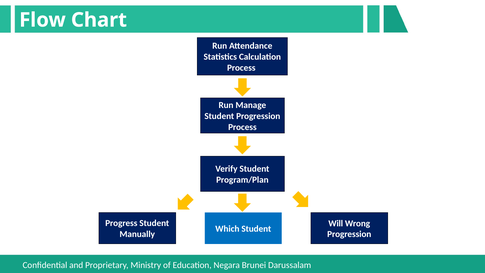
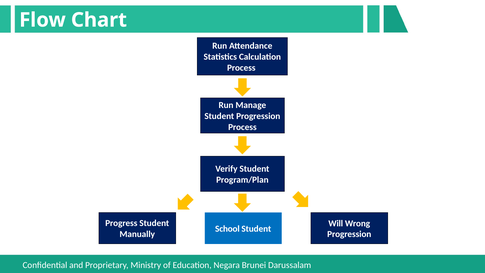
Which: Which -> School
